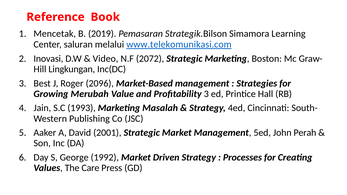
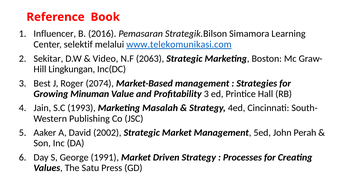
Mencetak: Mencetak -> Influencer
2019: 2019 -> 2016
saluran: saluran -> selektif
Inovasi: Inovasi -> Sekitar
2072: 2072 -> 2063
2096: 2096 -> 2074
Merubah: Merubah -> Minuman
2001: 2001 -> 2002
1992: 1992 -> 1991
Care: Care -> Satu
